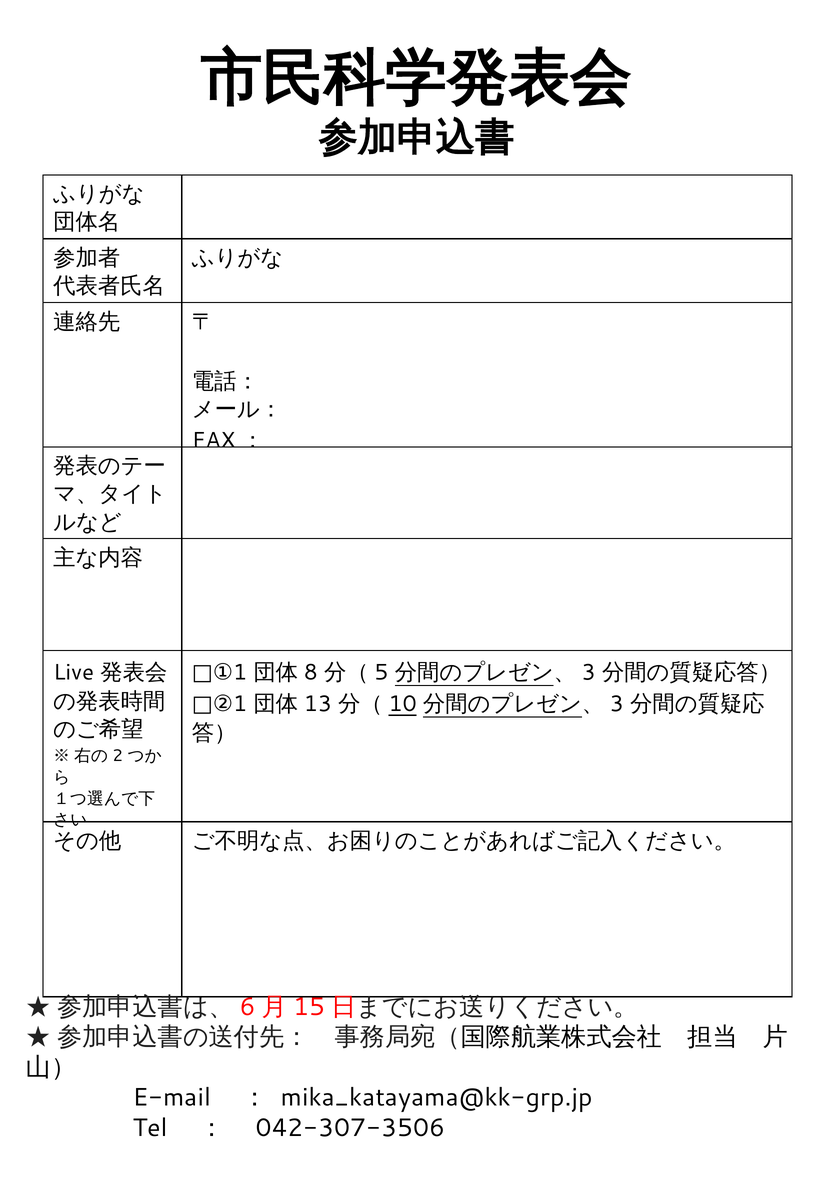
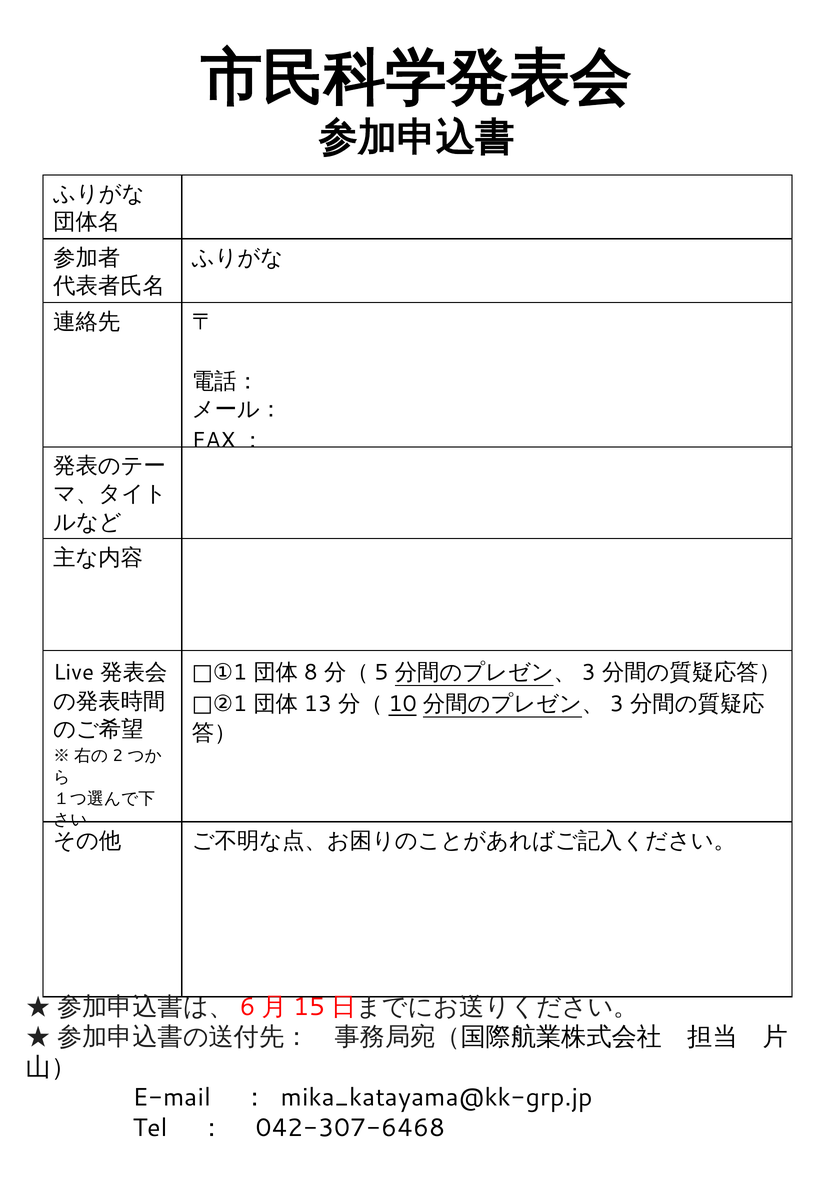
042-307-3506: 042-307-3506 -> 042-307-6468
